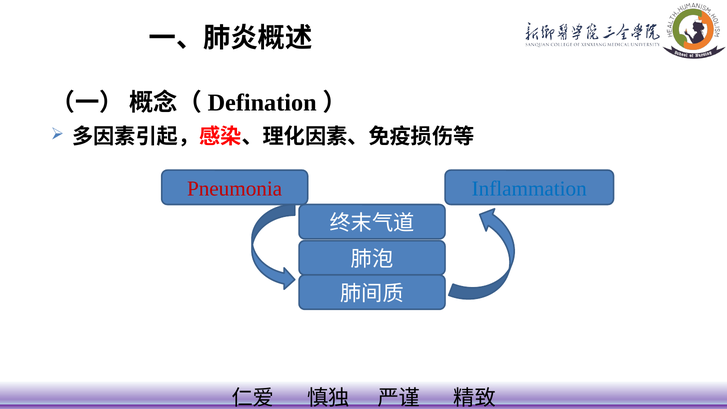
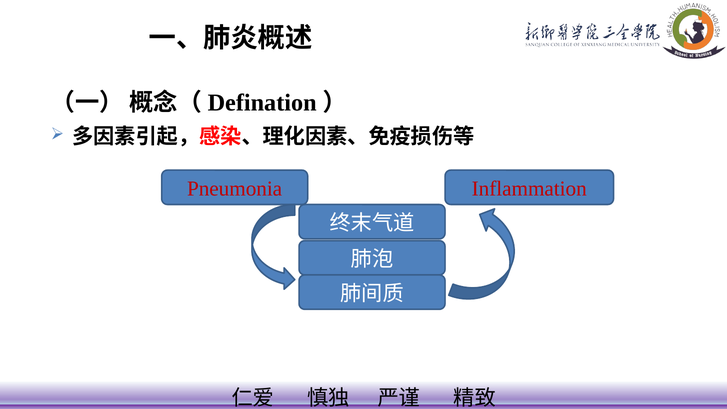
Inflammation colour: blue -> red
